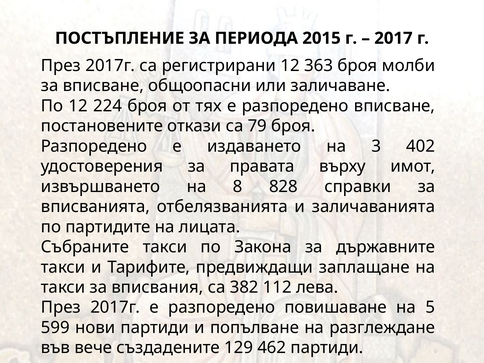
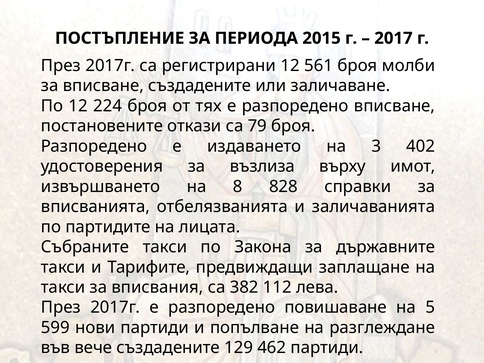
363: 363 -> 561
вписване общоопасни: общоопасни -> създадените
правата: правата -> възлиза
